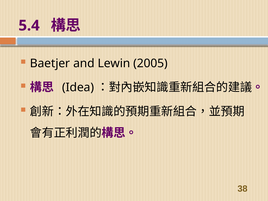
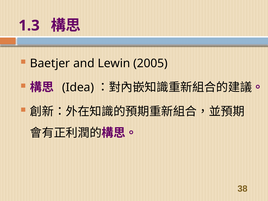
5.4: 5.4 -> 1.3
